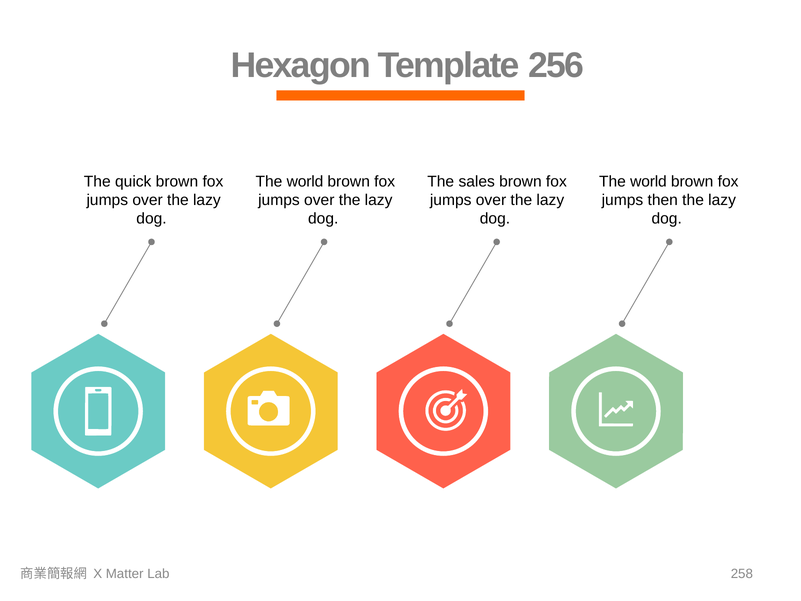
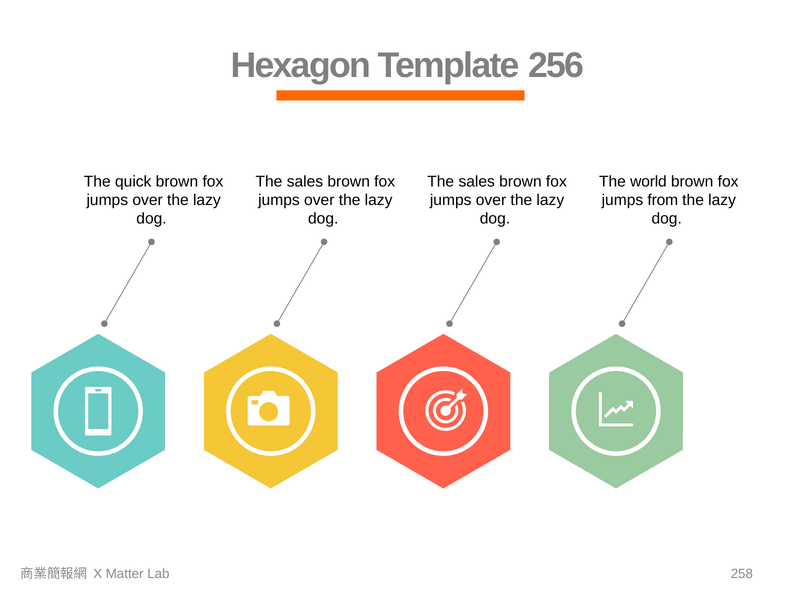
world at (305, 181): world -> sales
then: then -> from
